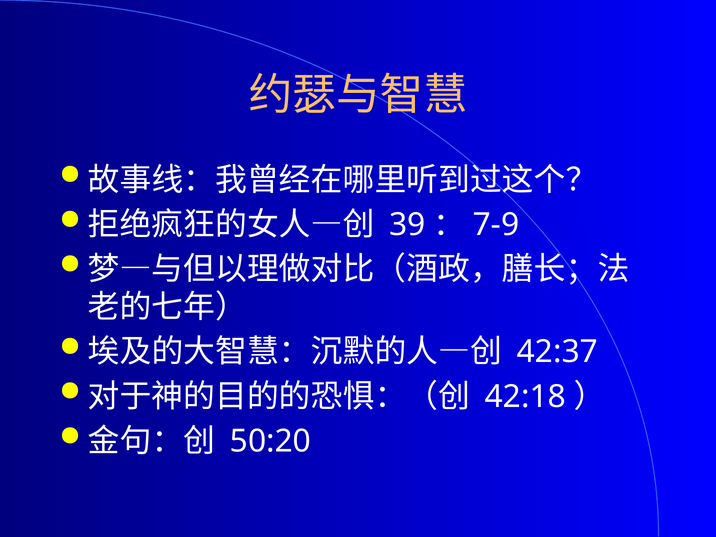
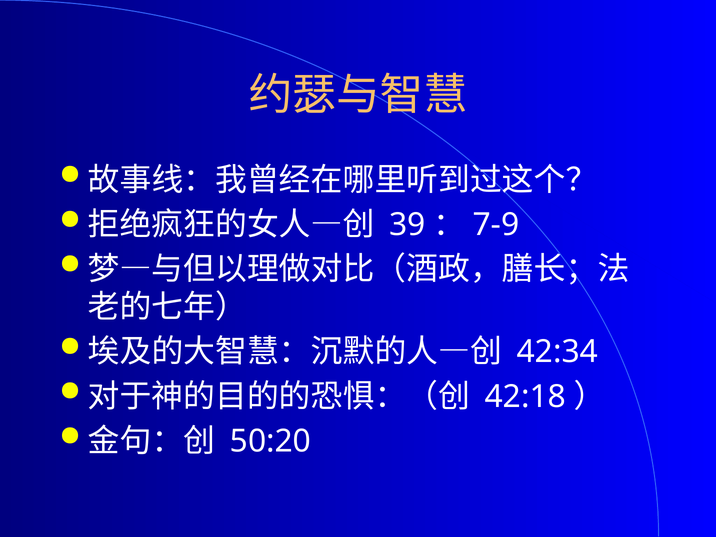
42:37: 42:37 -> 42:34
